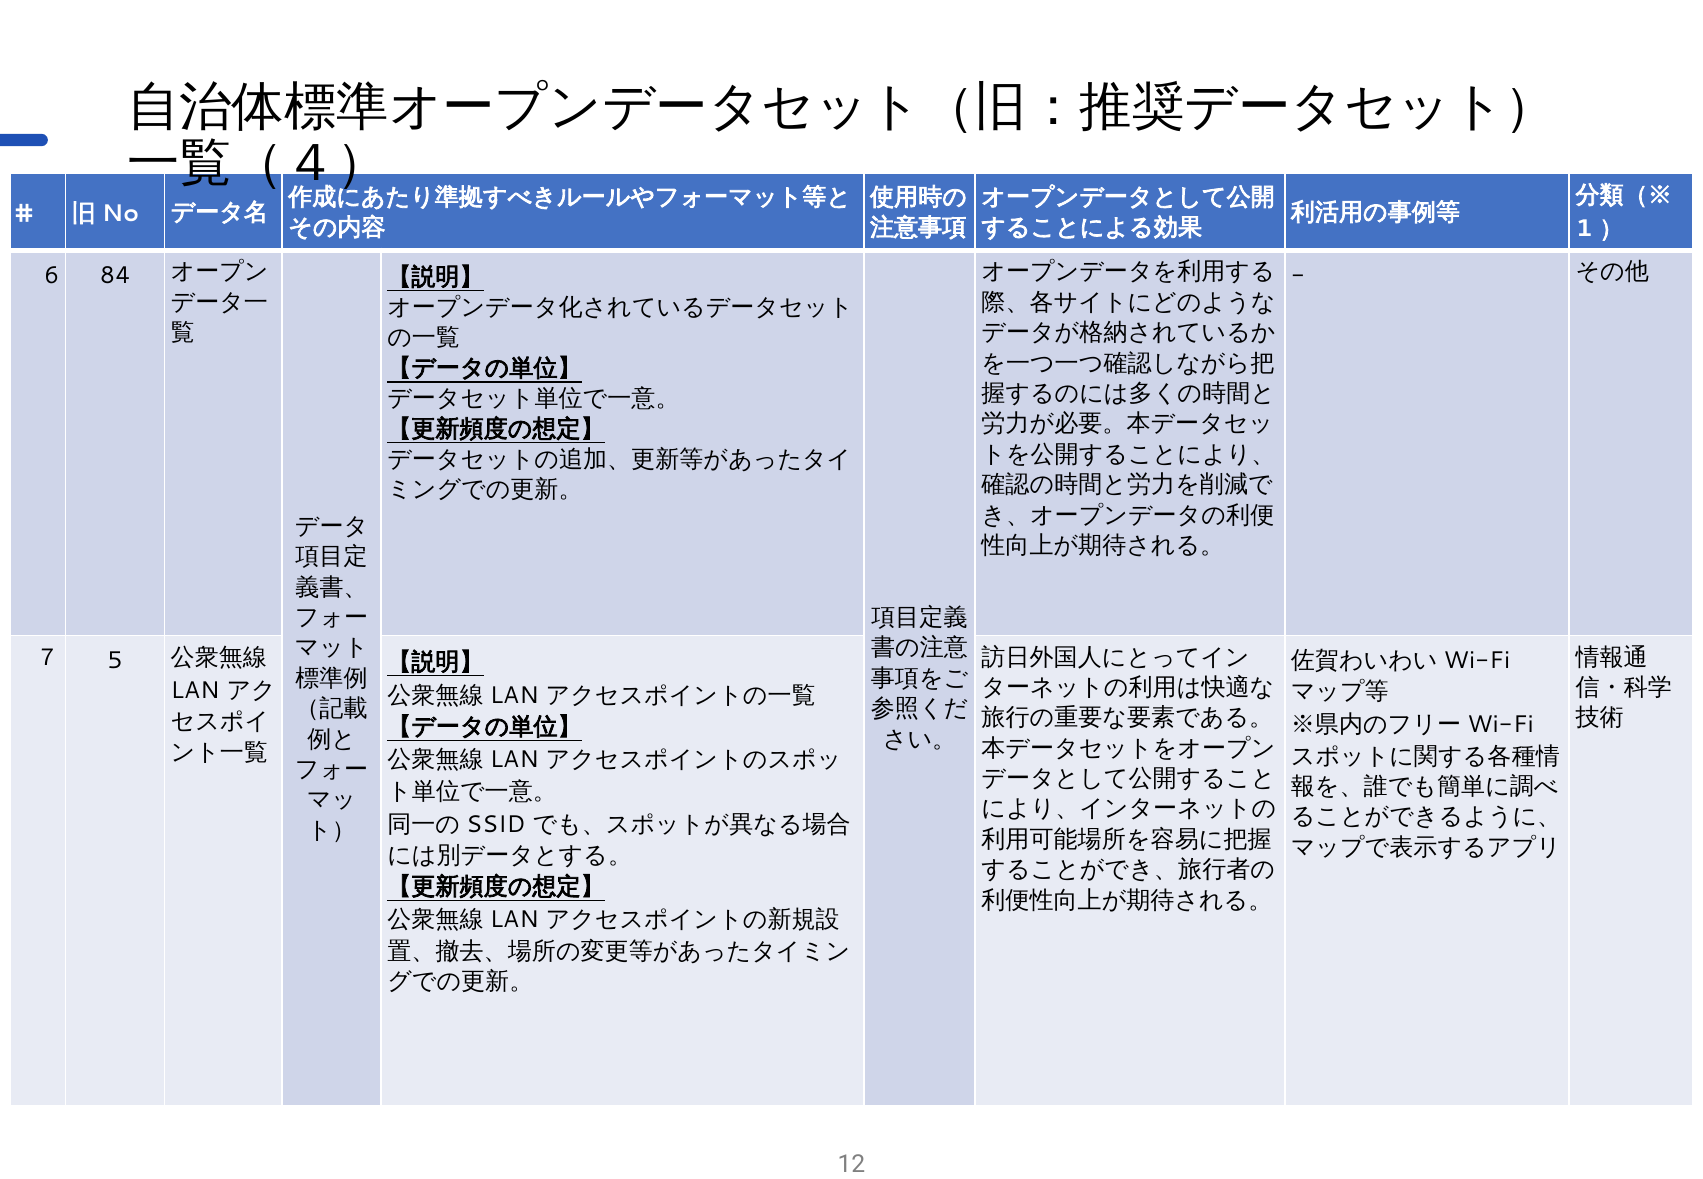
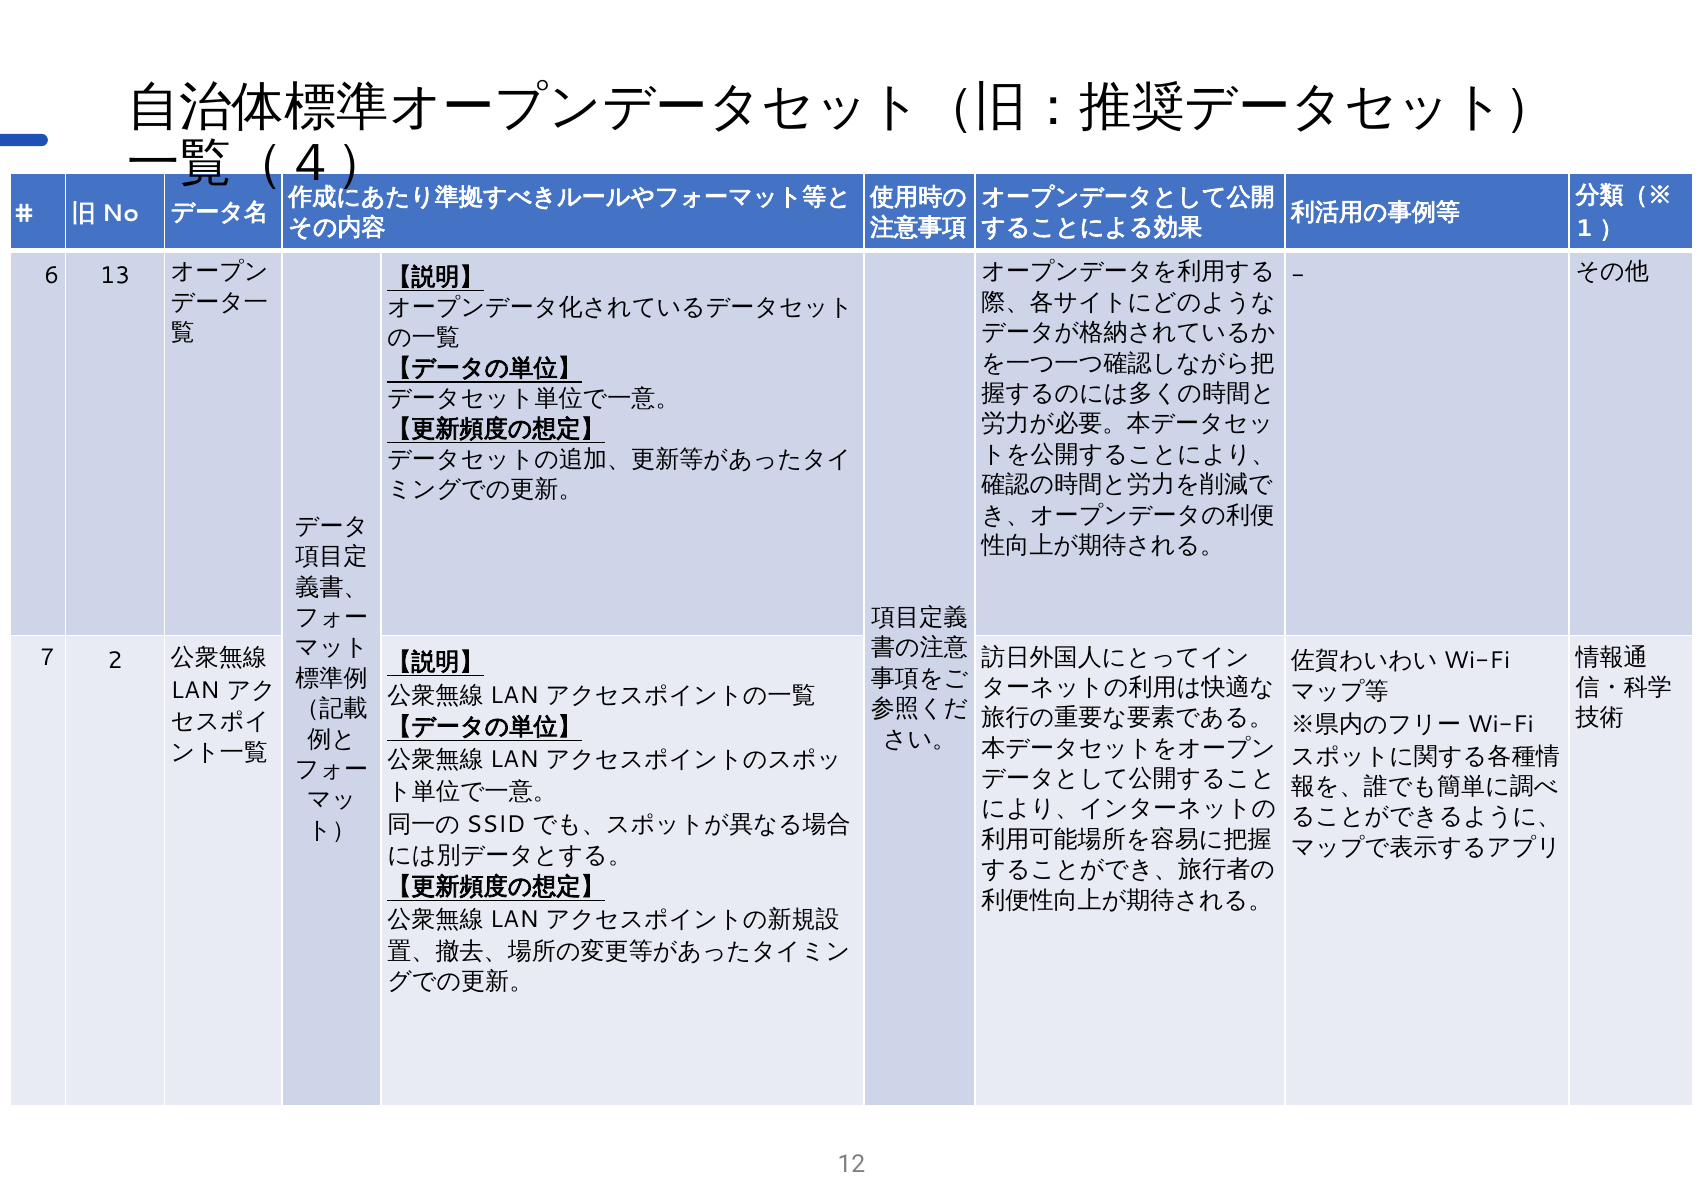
84: 84 -> 13
5: 5 -> 2
